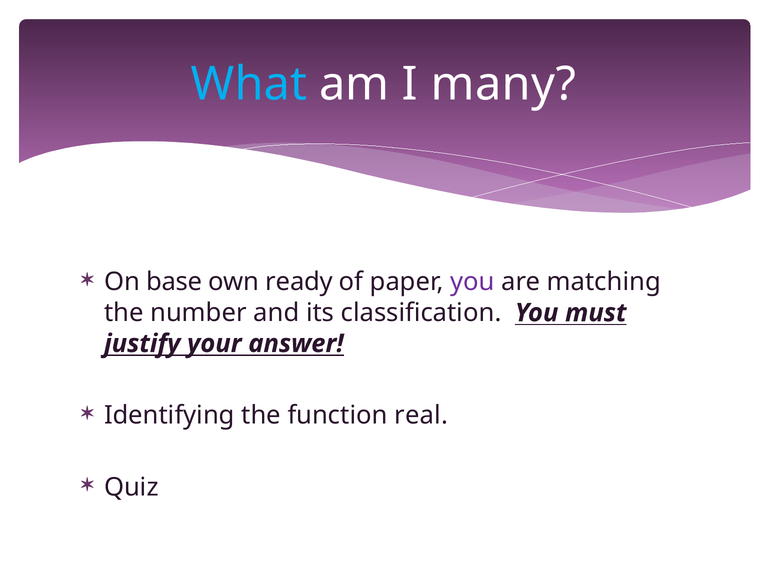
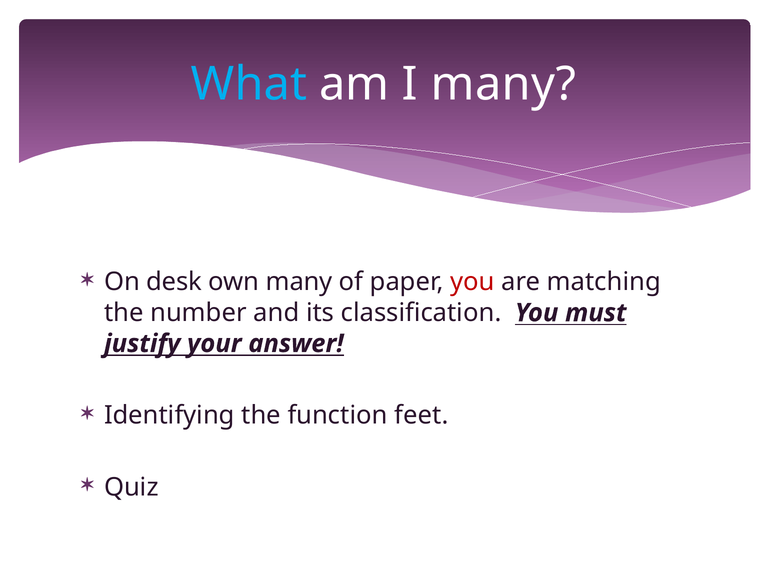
base: base -> desk
own ready: ready -> many
you at (472, 282) colour: purple -> red
real: real -> feet
